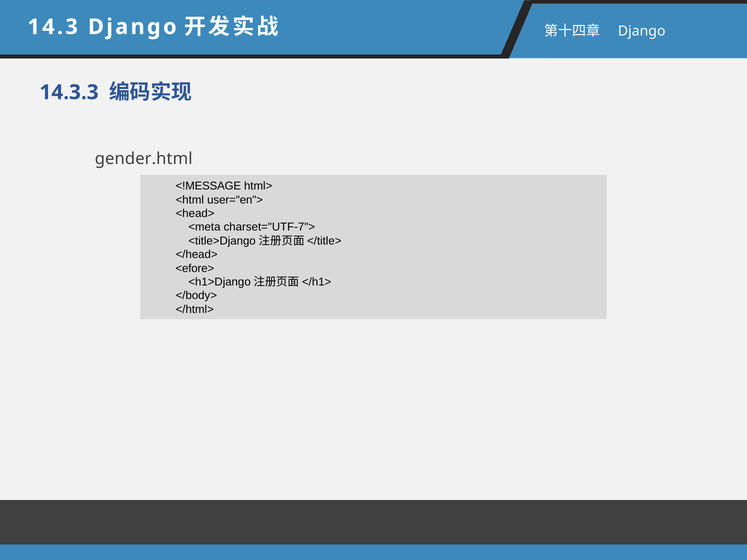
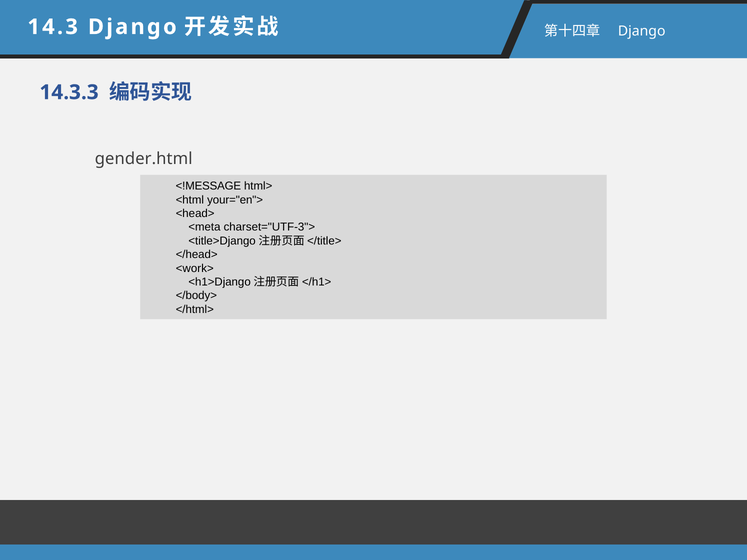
user="en">: user="en"> -> your="en">
charset="UTF-7">: charset="UTF-7"> -> charset="UTF-3">
<efore>: <efore> -> <work>
